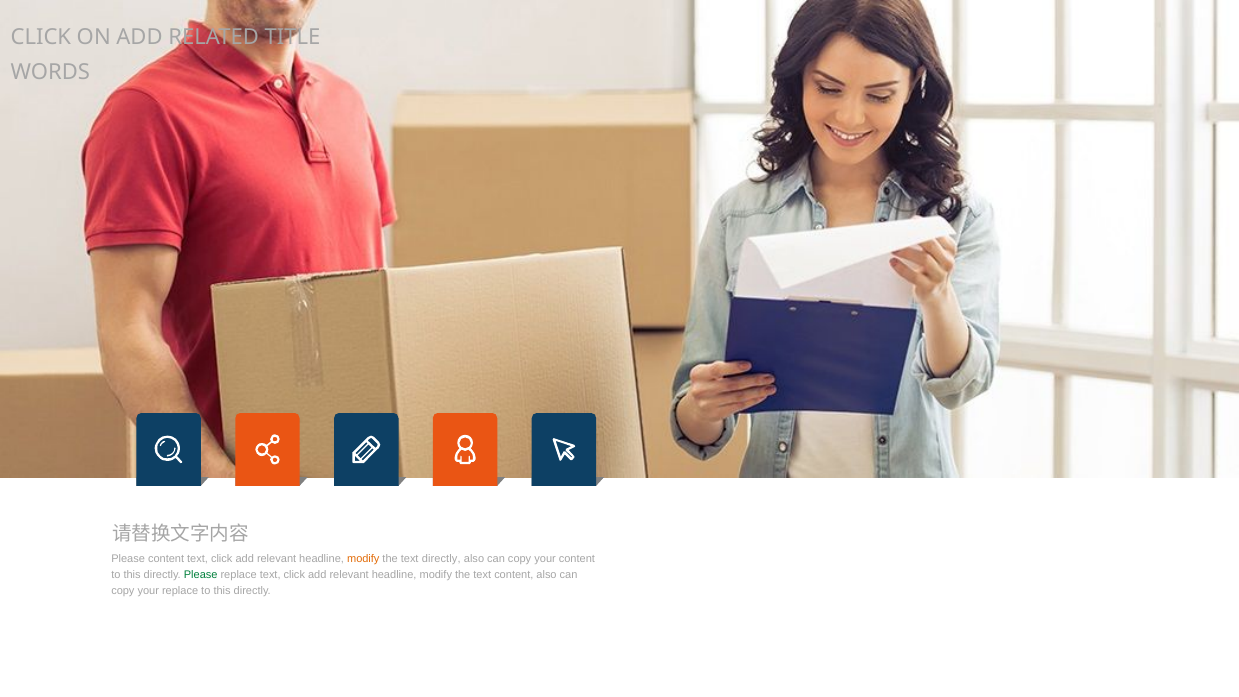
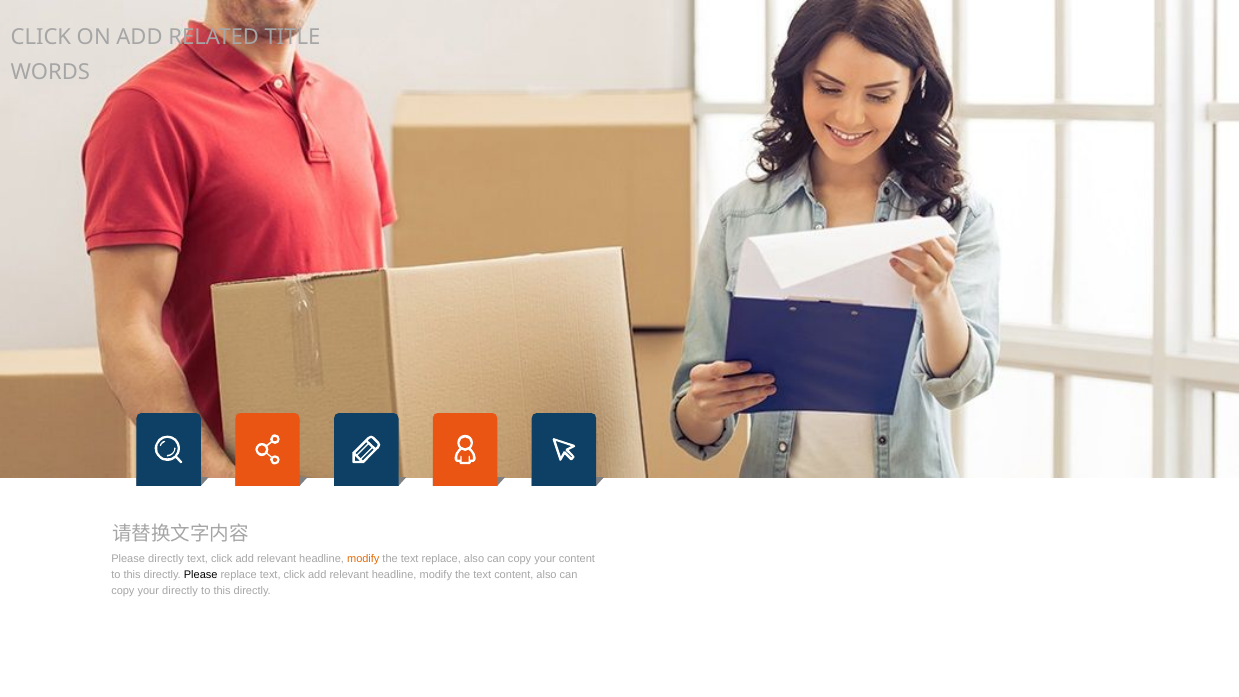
Please content: content -> directly
text directly: directly -> replace
Please at (201, 574) colour: green -> black
your replace: replace -> directly
